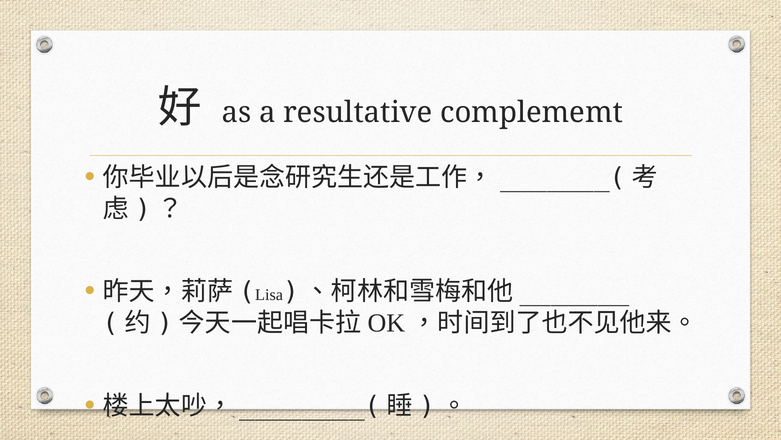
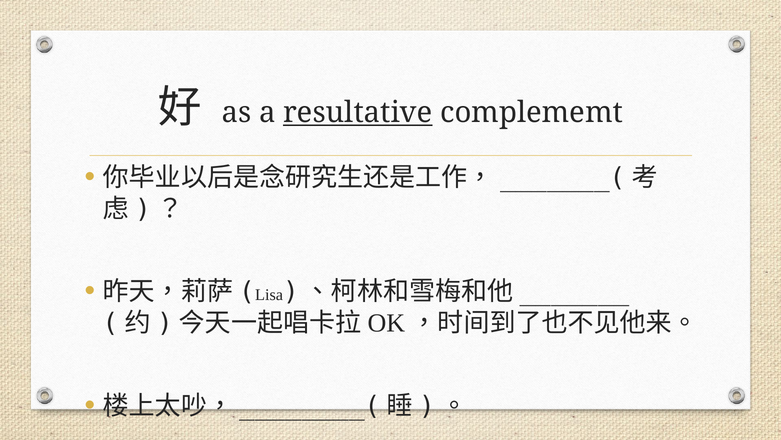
resultative underline: none -> present
